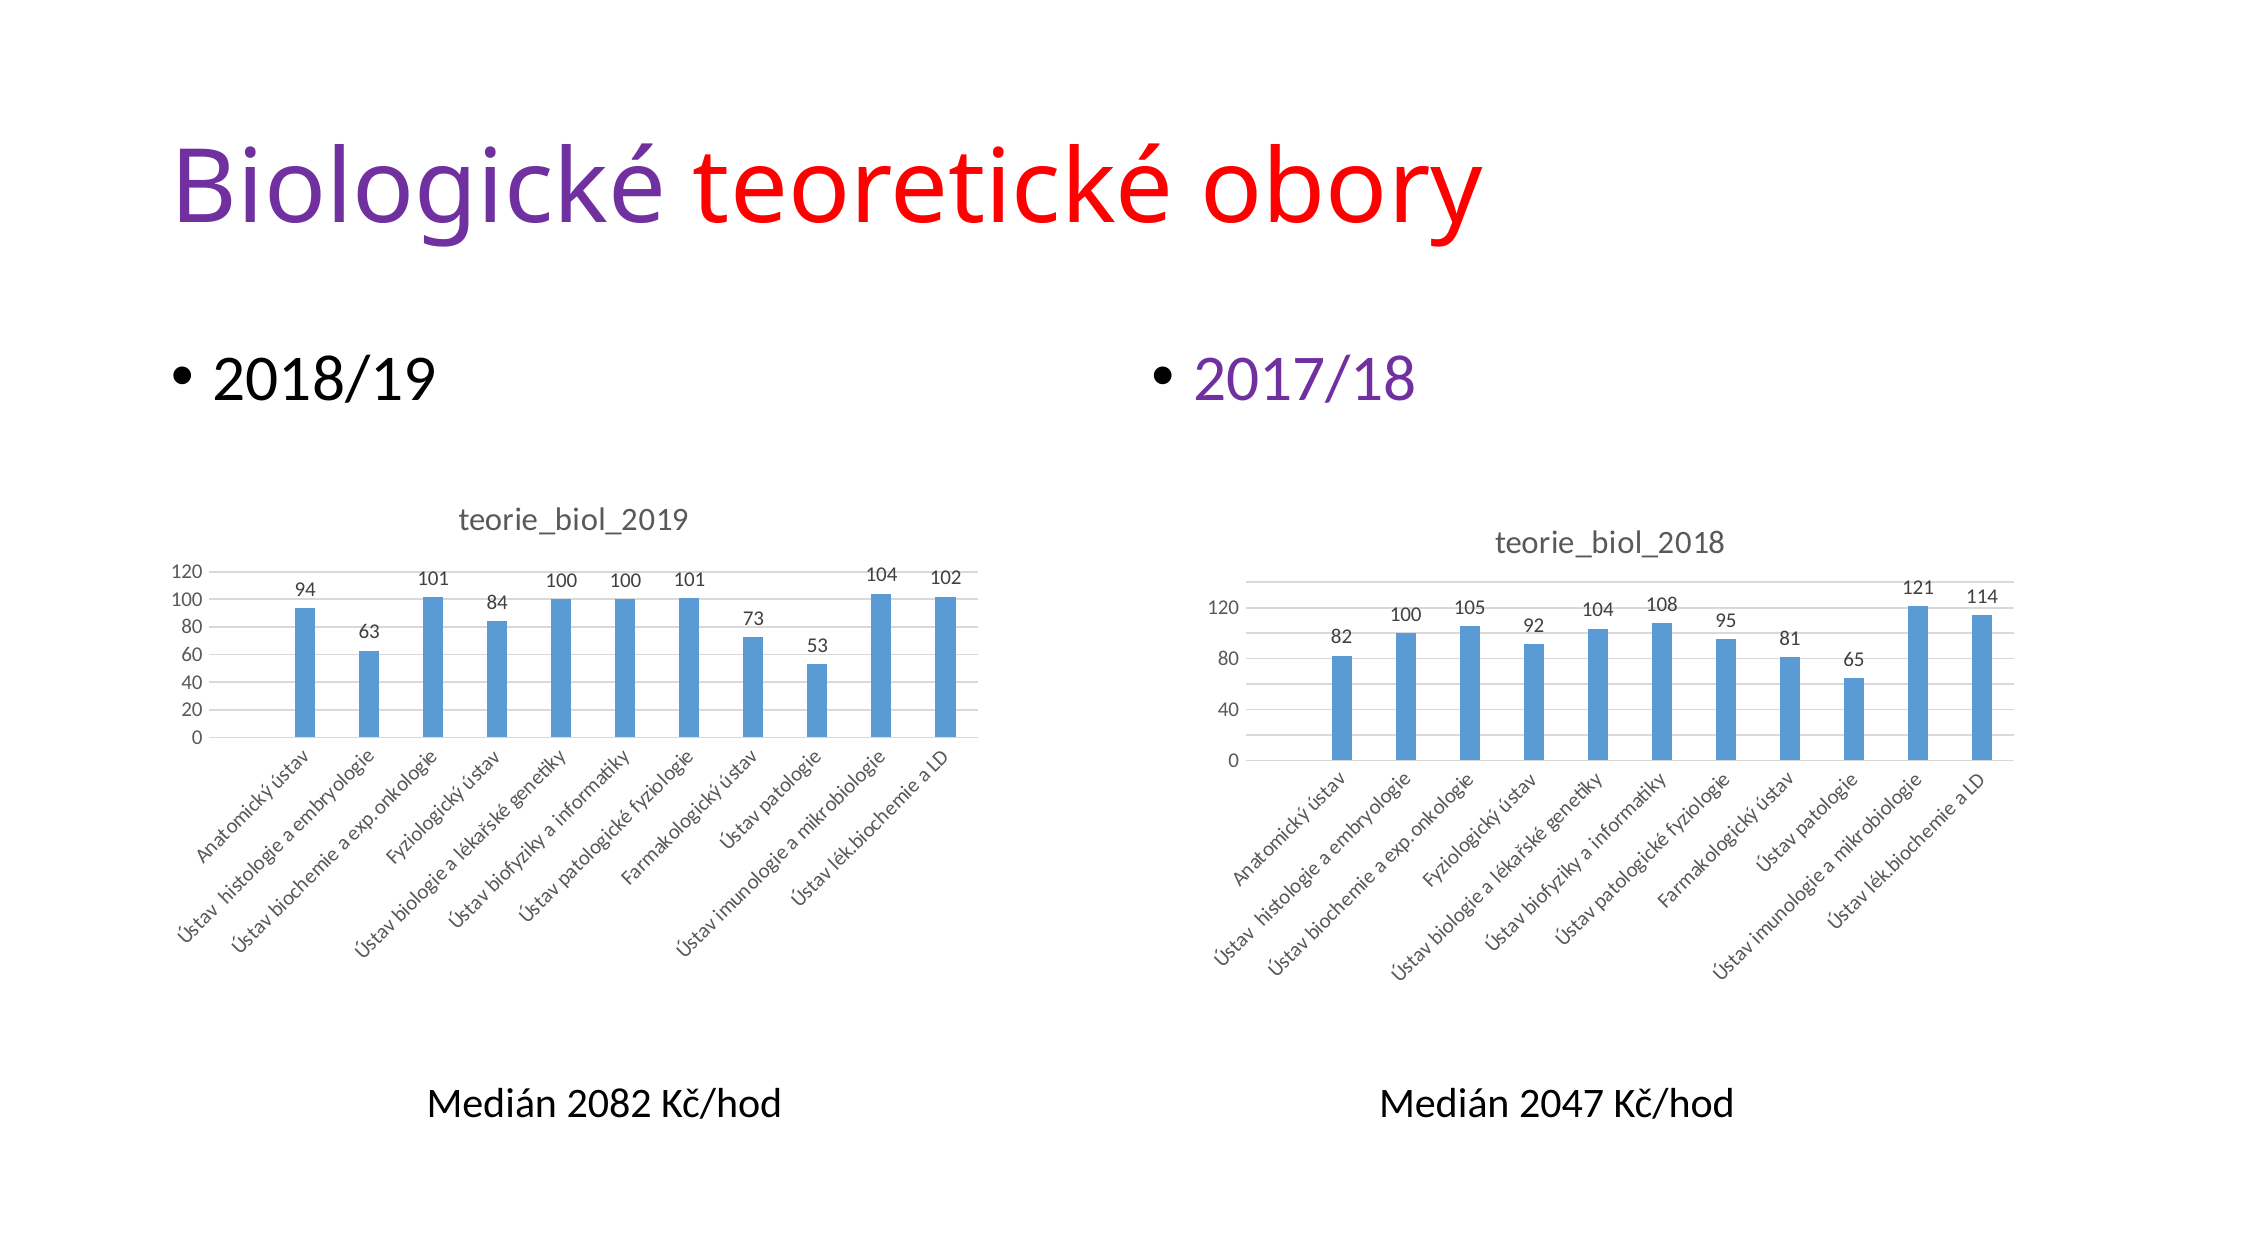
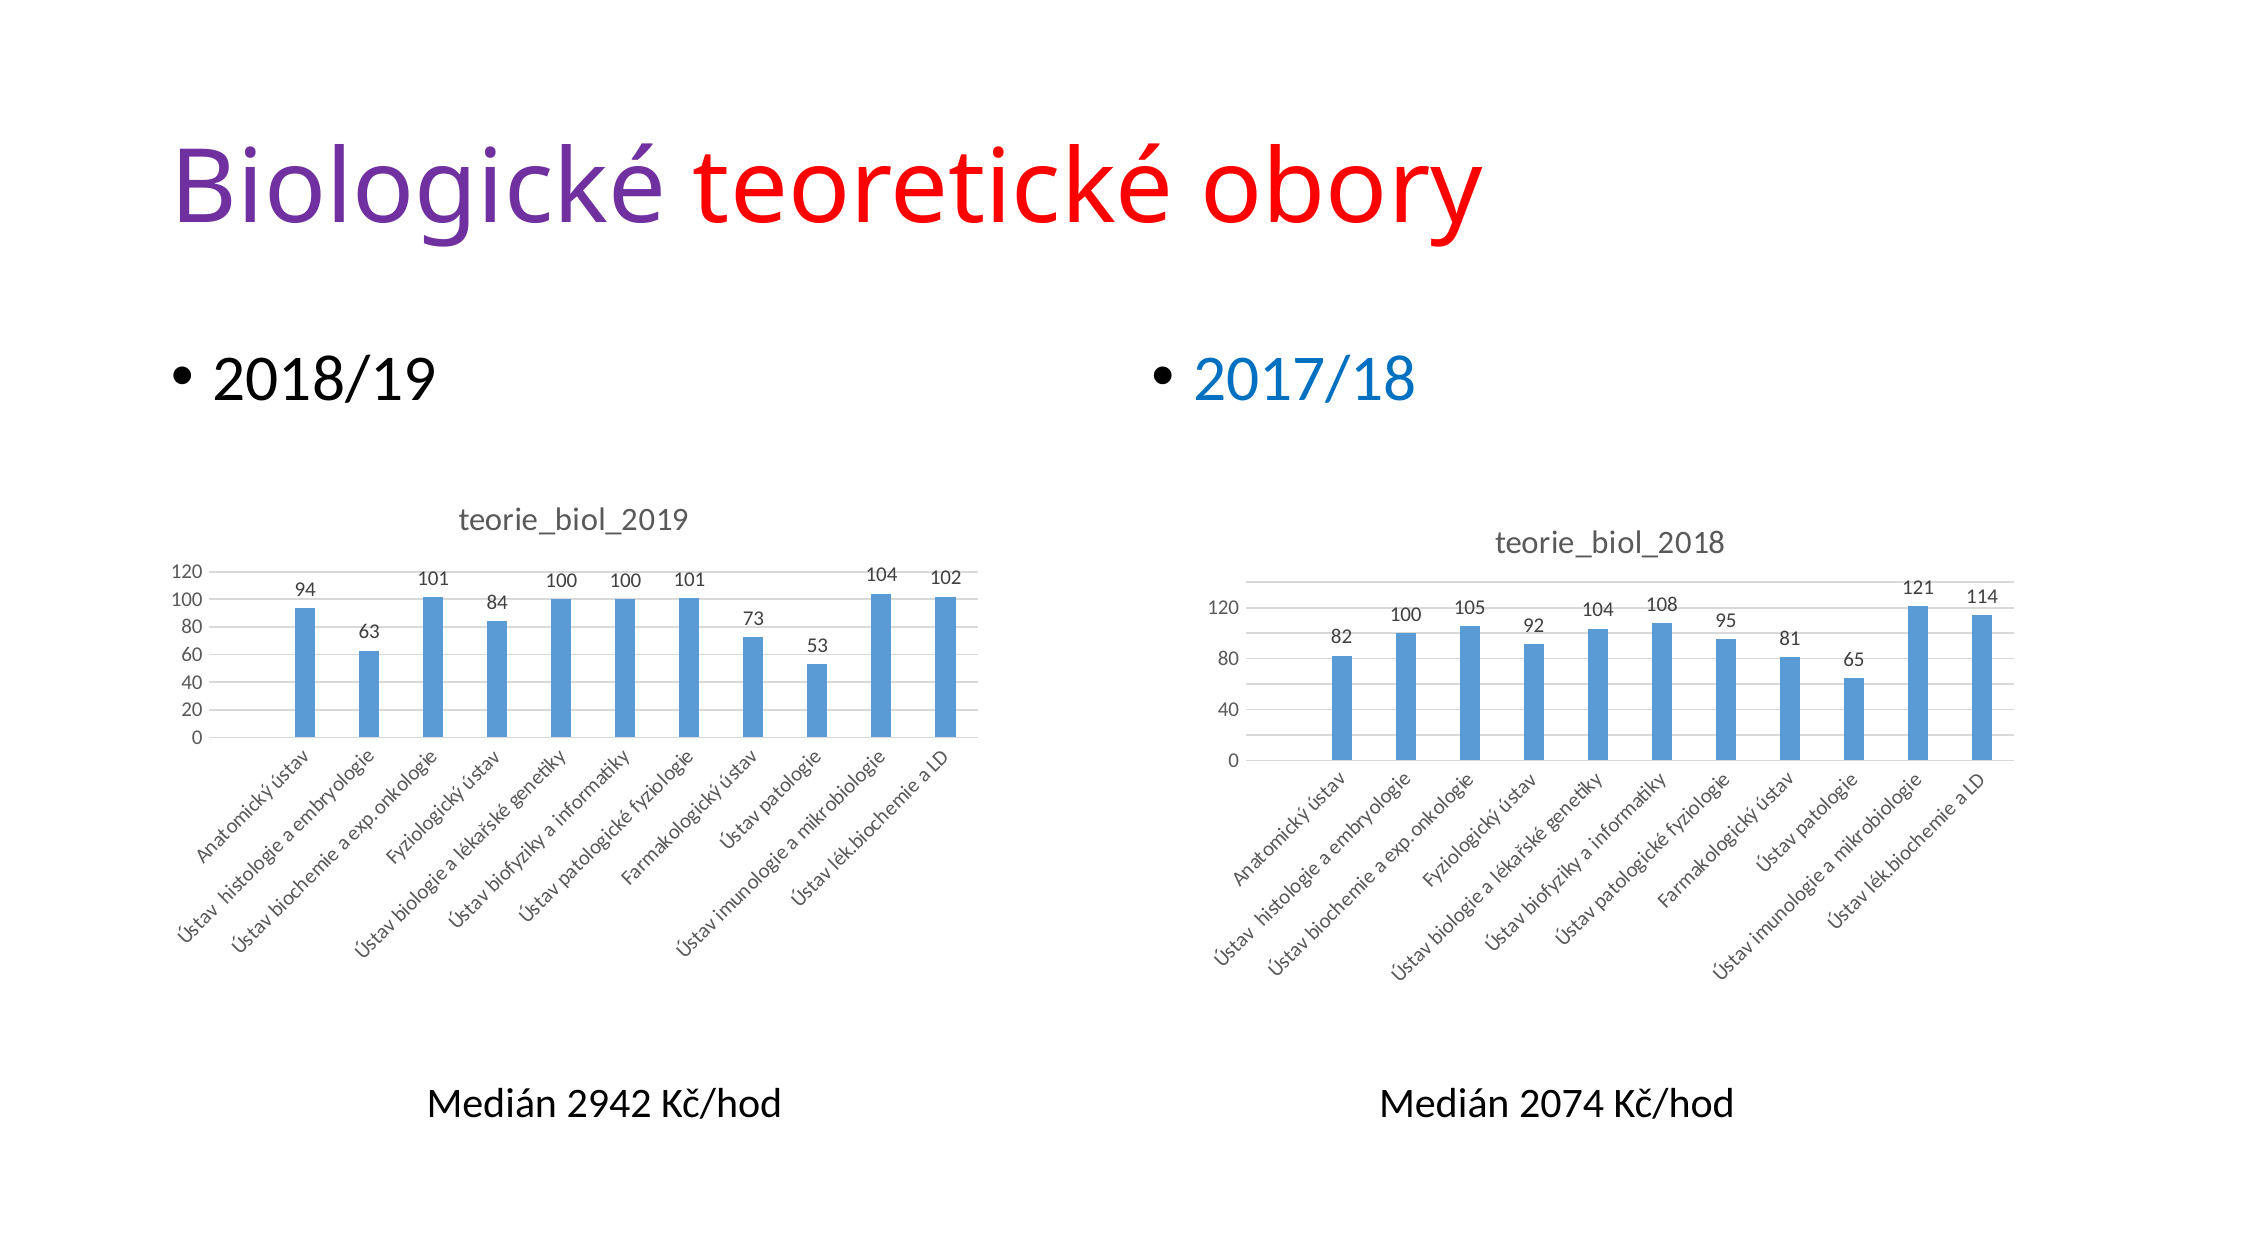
2017/18 colour: purple -> blue
2082: 2082 -> 2942
2047: 2047 -> 2074
